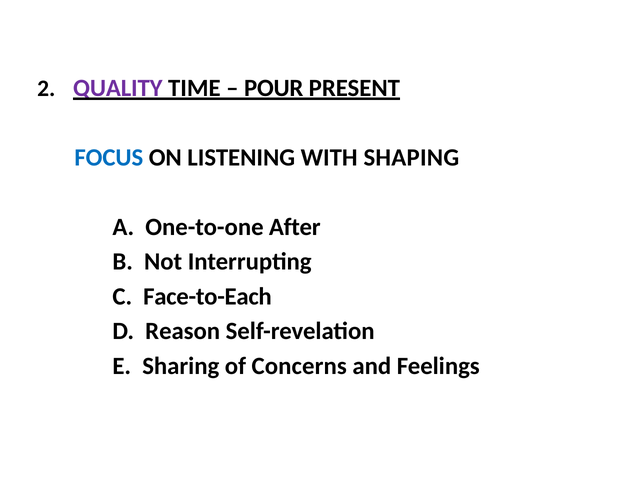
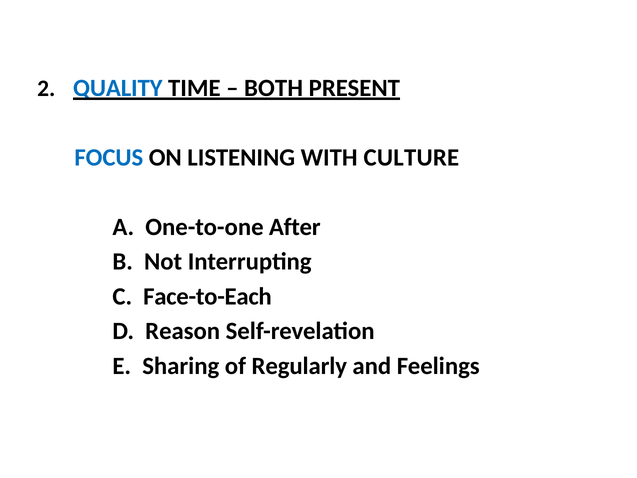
QUALITY colour: purple -> blue
POUR: POUR -> BOTH
SHAPING: SHAPING -> CULTURE
Concerns: Concerns -> Regularly
